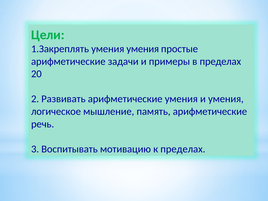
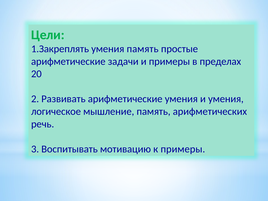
умения умения: умения -> память
память арифметические: арифметические -> арифметических
к пределах: пределах -> примеры
